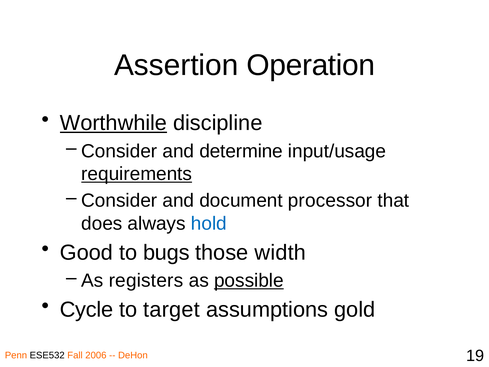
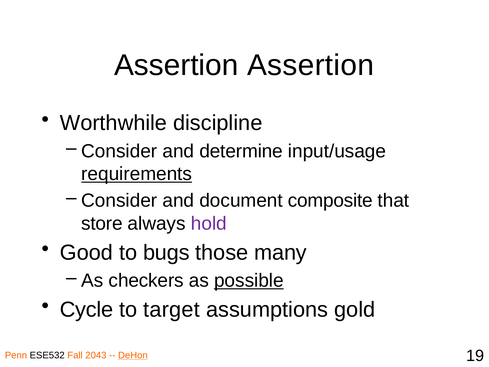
Assertion Operation: Operation -> Assertion
Worthwhile underline: present -> none
processor: processor -> composite
does: does -> store
hold colour: blue -> purple
width: width -> many
registers: registers -> checkers
2006: 2006 -> 2043
DeHon underline: none -> present
